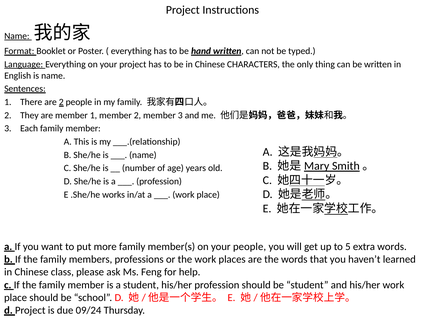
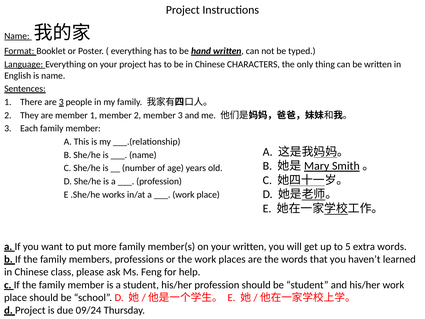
are 2: 2 -> 3
your people: people -> written
